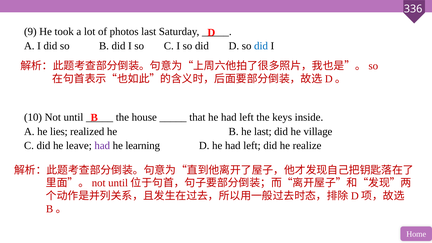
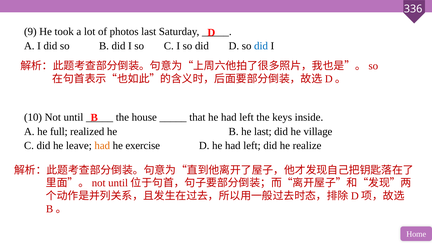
lies: lies -> full
had at (102, 146) colour: purple -> orange
learning: learning -> exercise
